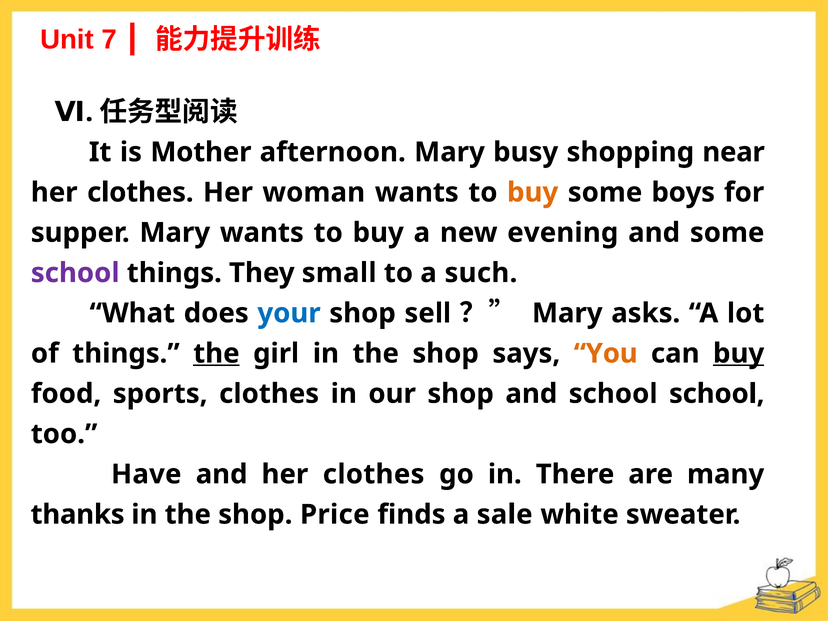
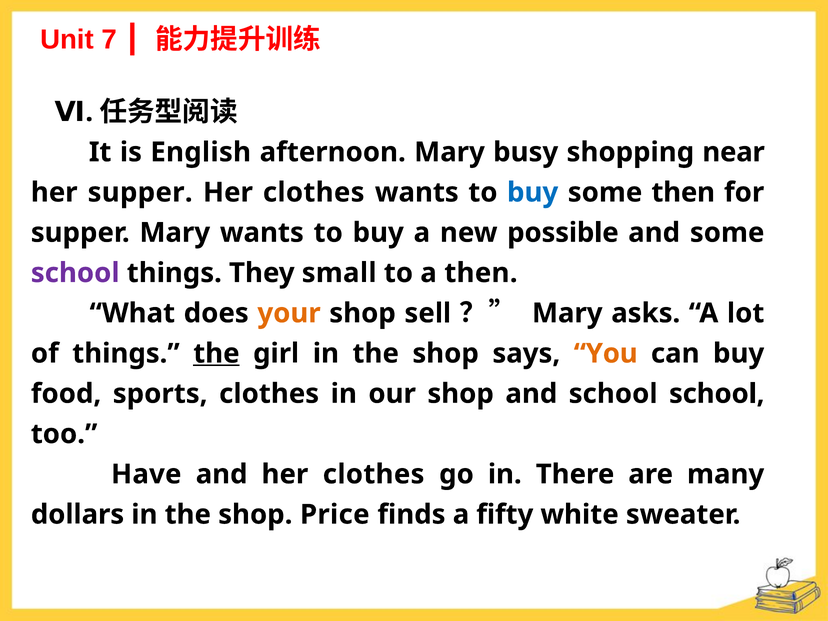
Mother: Mother -> English
clothes at (140, 192): clothes -> supper
woman at (314, 192): woman -> clothes
buy at (533, 192) colour: orange -> blue
some boys: boys -> then
evening: evening -> possible
a such: such -> then
your colour: blue -> orange
buy at (739, 353) underline: present -> none
thanks: thanks -> dollars
sale: sale -> fifty
